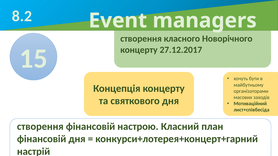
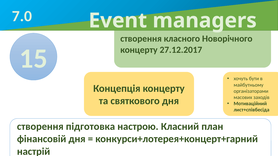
8.2: 8.2 -> 7.0
створення фінансовій: фінансовій -> підготовка
